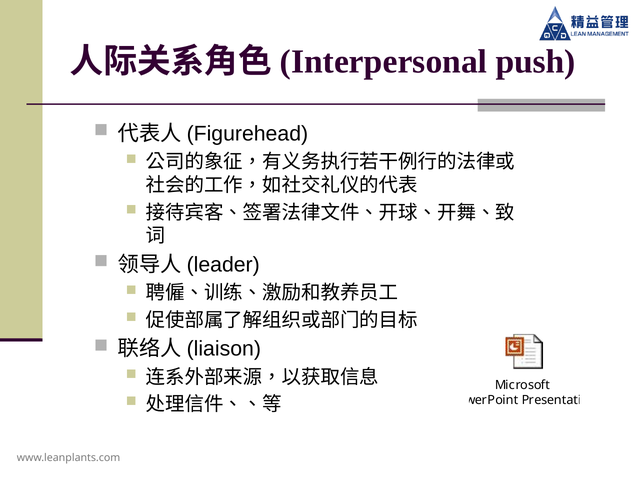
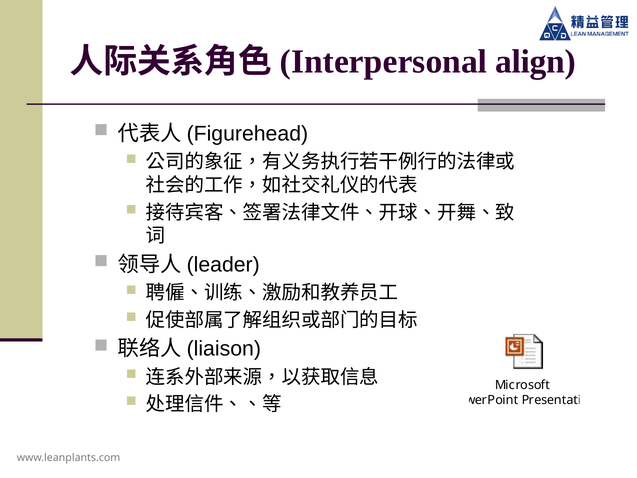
push: push -> align
